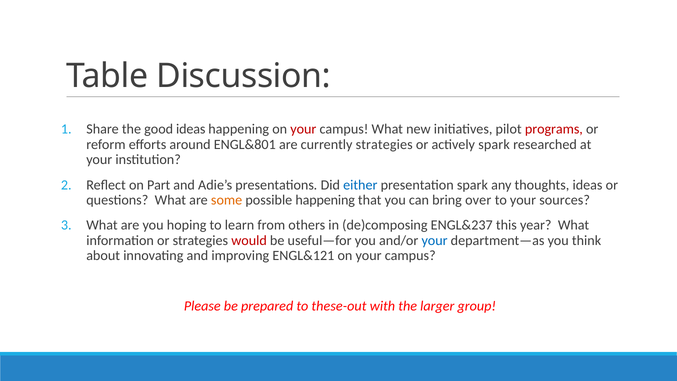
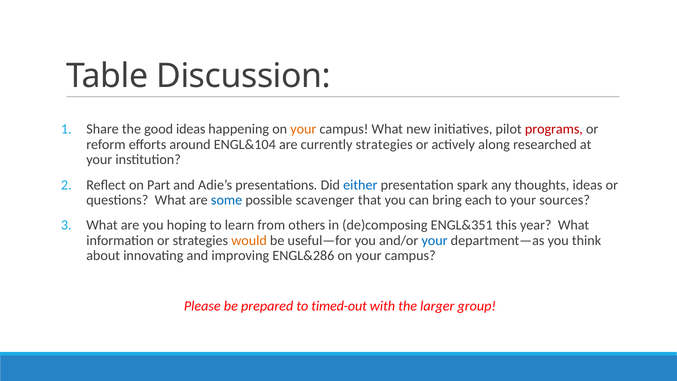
your at (303, 129) colour: red -> orange
ENGL&801: ENGL&801 -> ENGL&104
actively spark: spark -> along
some colour: orange -> blue
possible happening: happening -> scavenger
over: over -> each
ENGL&237: ENGL&237 -> ENGL&351
would colour: red -> orange
ENGL&121: ENGL&121 -> ENGL&286
these-out: these-out -> timed-out
